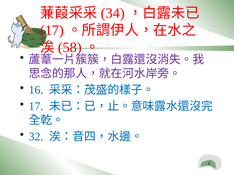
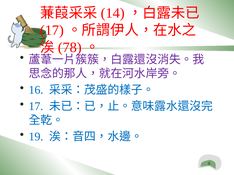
34: 34 -> 14
58: 58 -> 78
32: 32 -> 19
